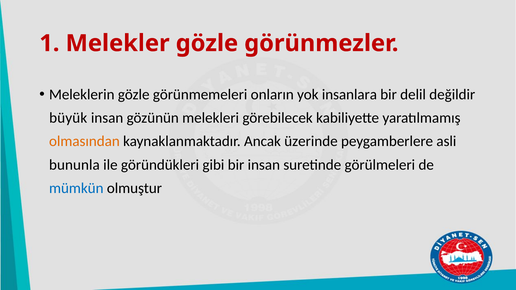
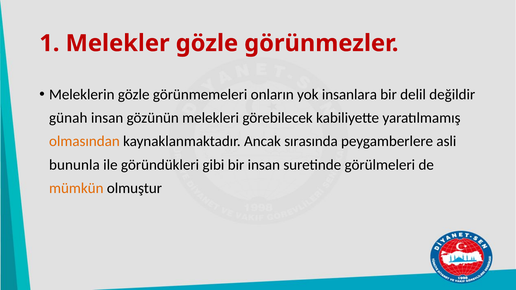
büyük: büyük -> günah
üzerinde: üzerinde -> sırasında
mümkün colour: blue -> orange
